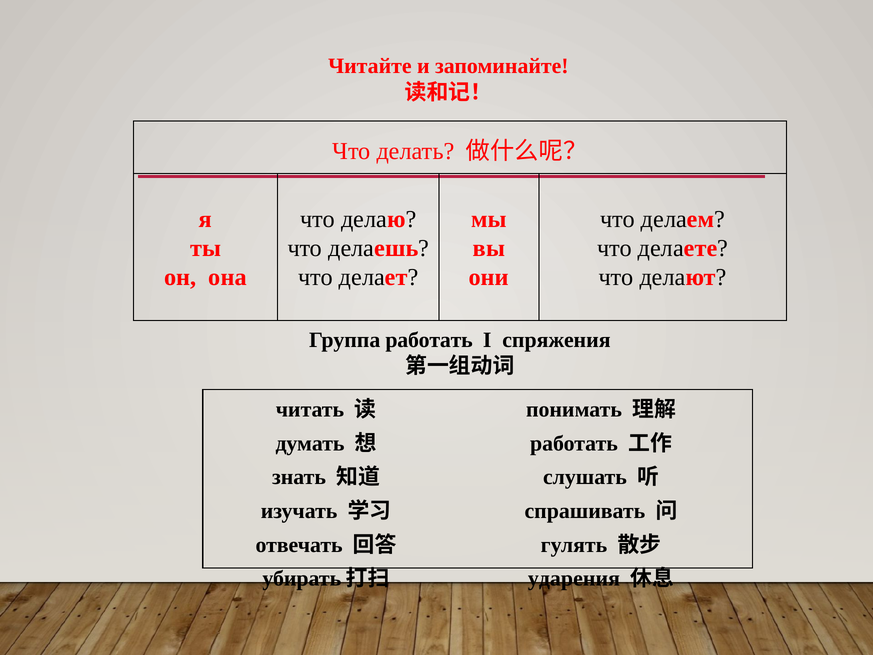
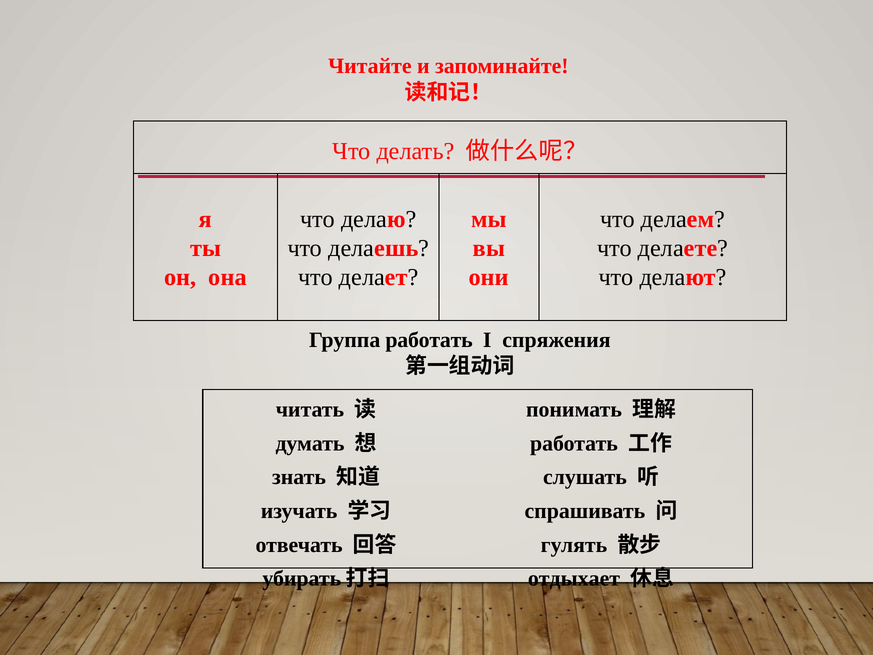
ударения: ударения -> отдыхает
